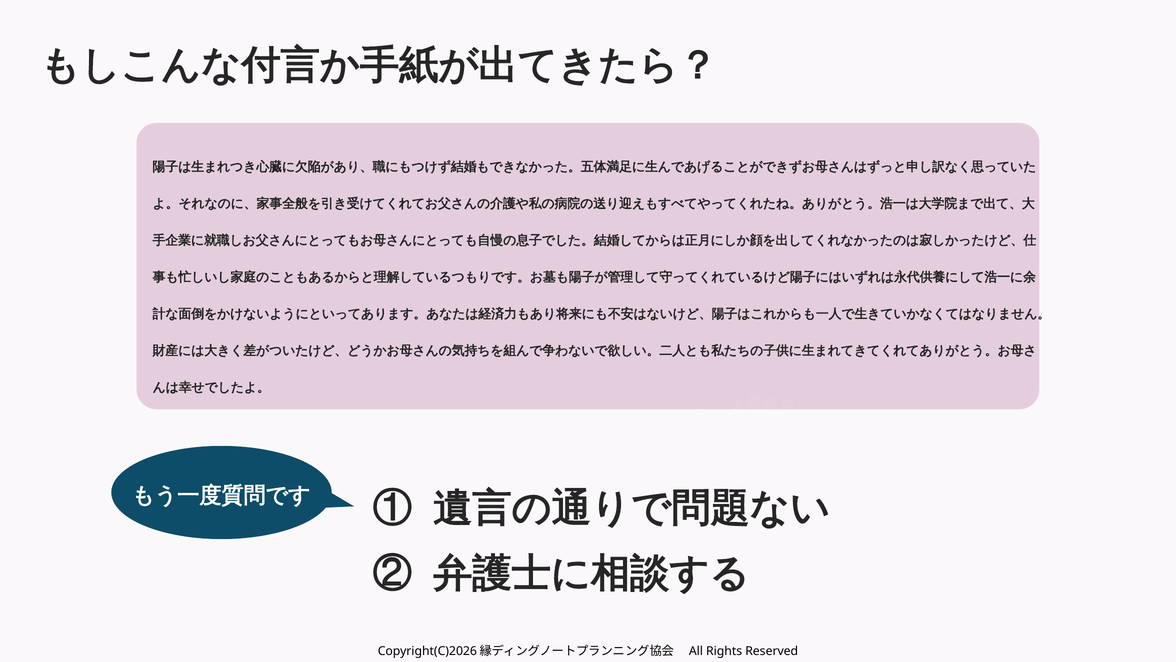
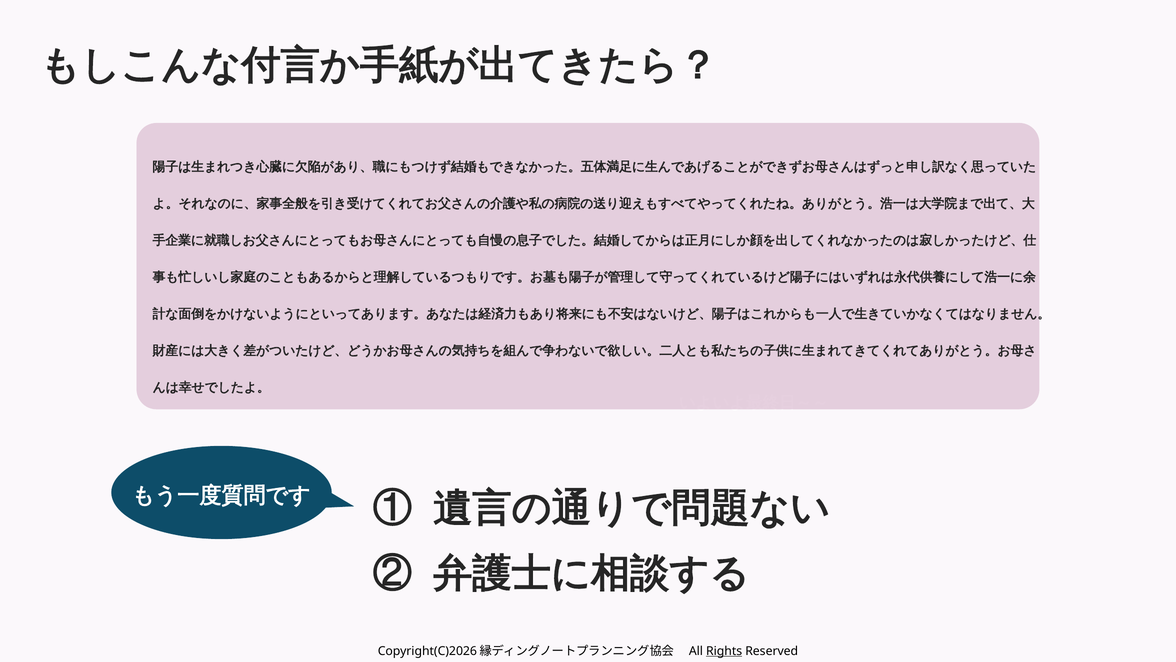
Rights underline: none -> present
